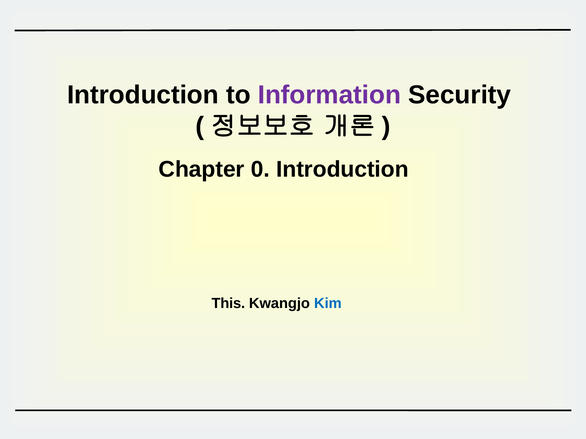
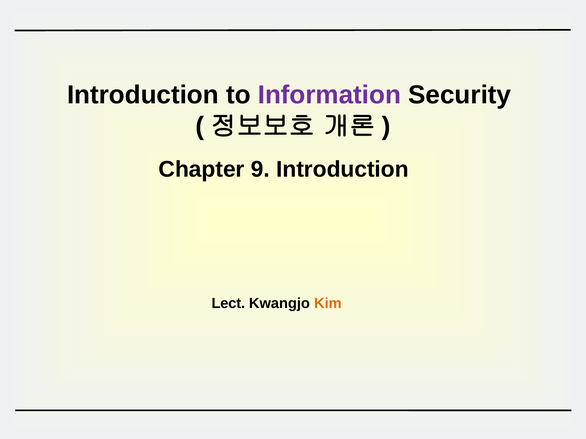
0: 0 -> 9
This: This -> Lect
Kim colour: blue -> orange
